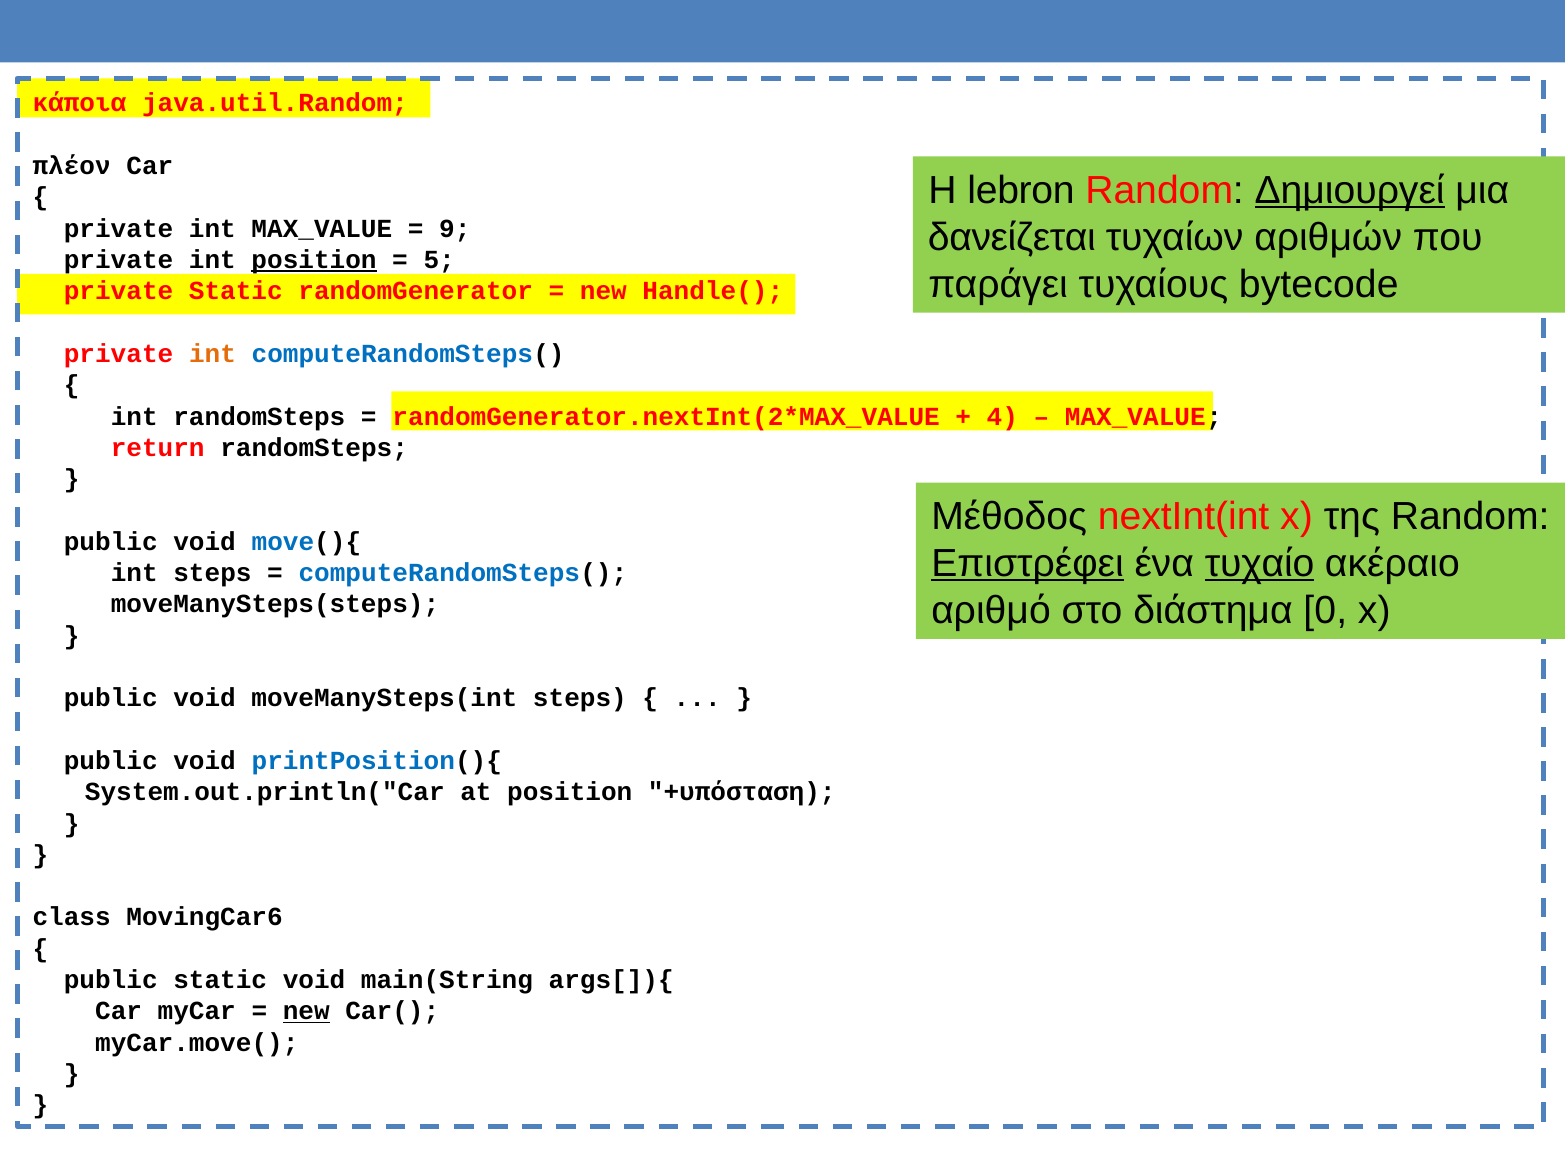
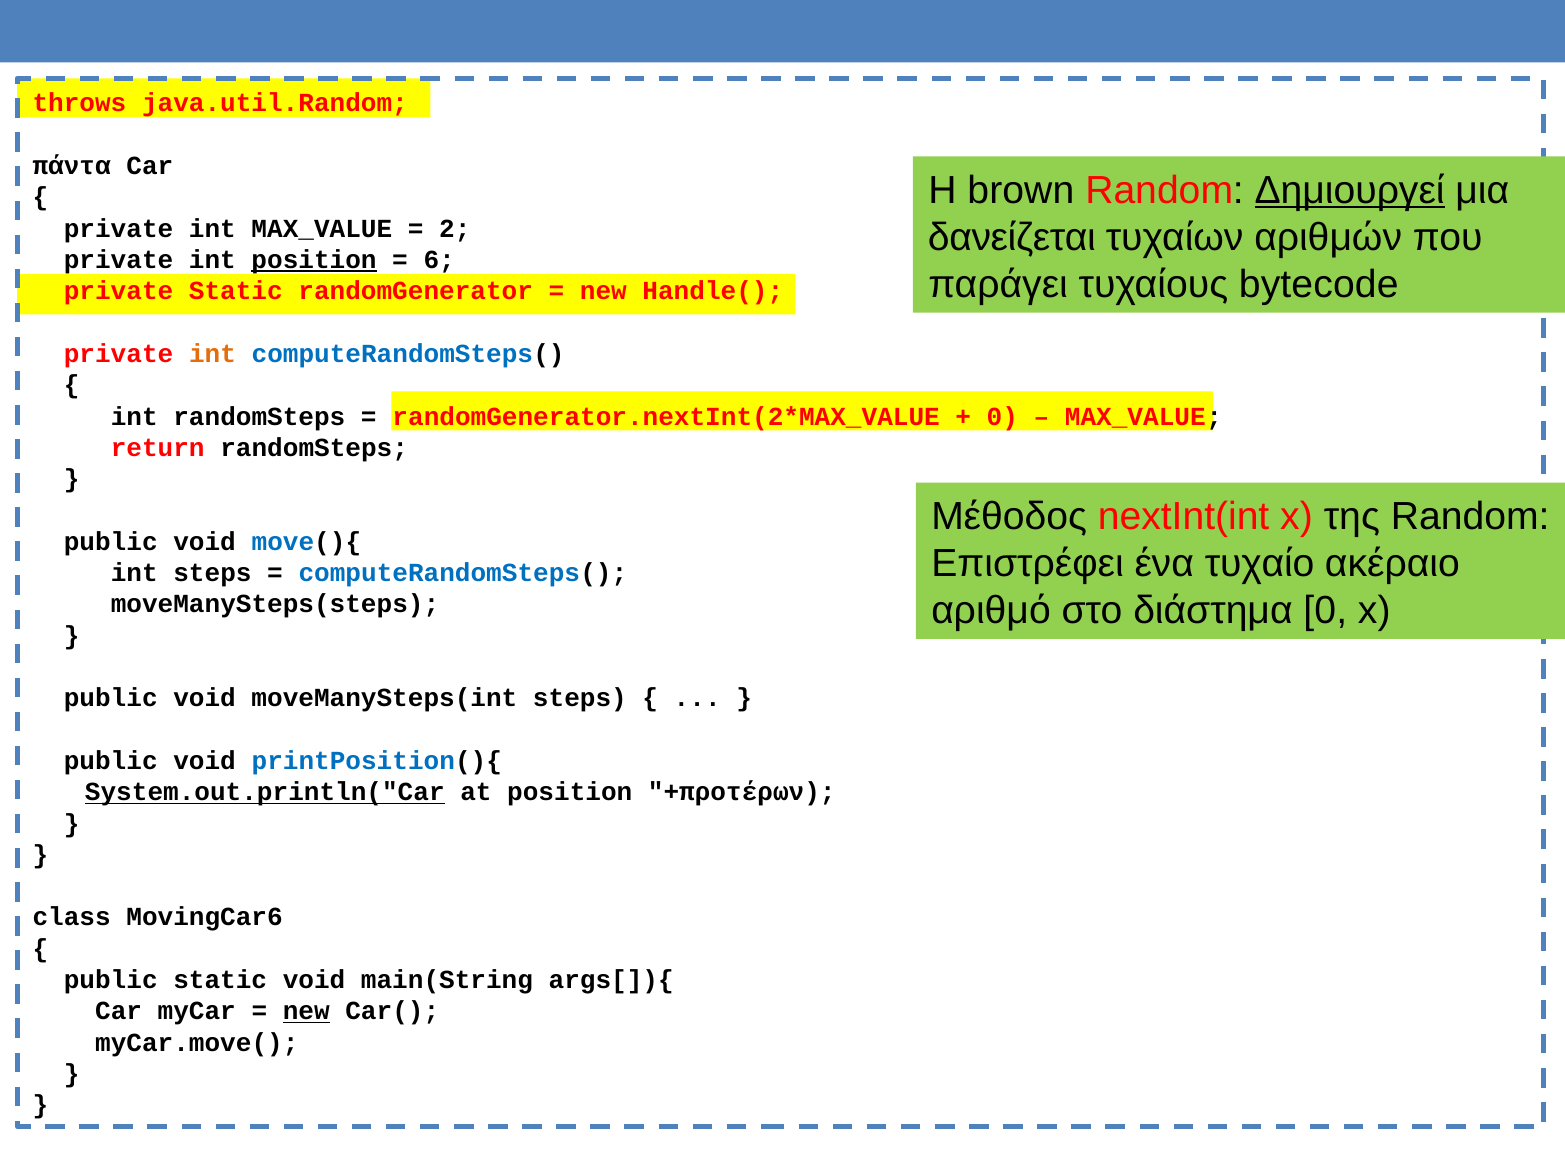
κάποια: κάποια -> throws
πλέον: πλέον -> πάντα
lebron: lebron -> brown
9: 9 -> 2
5: 5 -> 6
4 at (1002, 416): 4 -> 0
Επιστρέφει underline: present -> none
τυχαίο underline: present -> none
System.out.println("Car underline: none -> present
+υπόσταση: +υπόσταση -> +προτέρων
